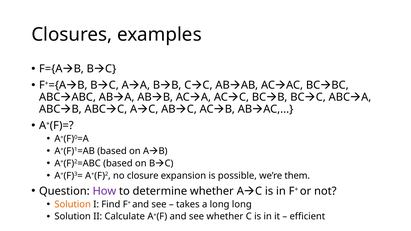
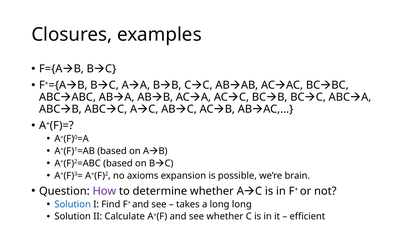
closure: closure -> axioms
them: them -> brain
Solution at (73, 204) colour: orange -> blue
